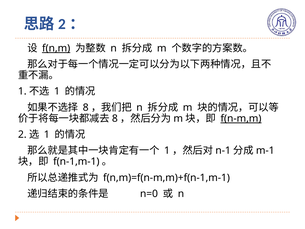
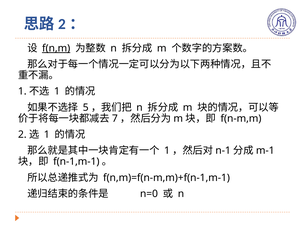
8 at (86, 107): 8 -> 5
8 at (115, 118): 8 -> 7
f(n-m,m underline: present -> none
